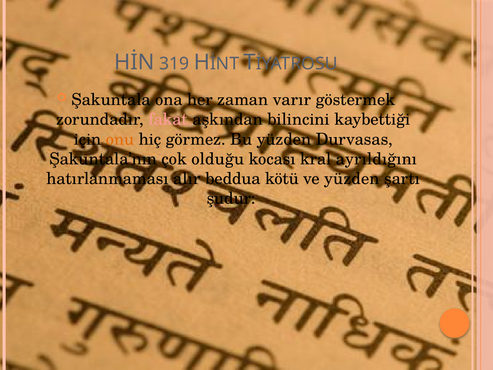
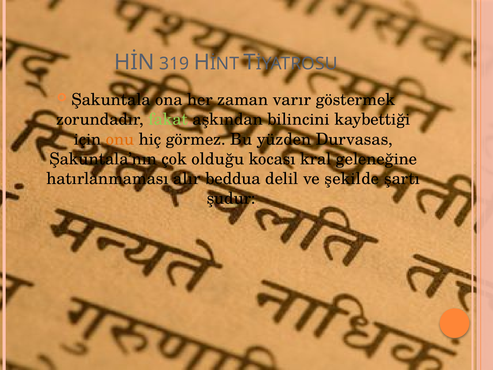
fakat colour: pink -> light green
ayrıldığını: ayrıldığını -> geleneğine
kötü: kötü -> delil
ve yüzden: yüzden -> şekilde
